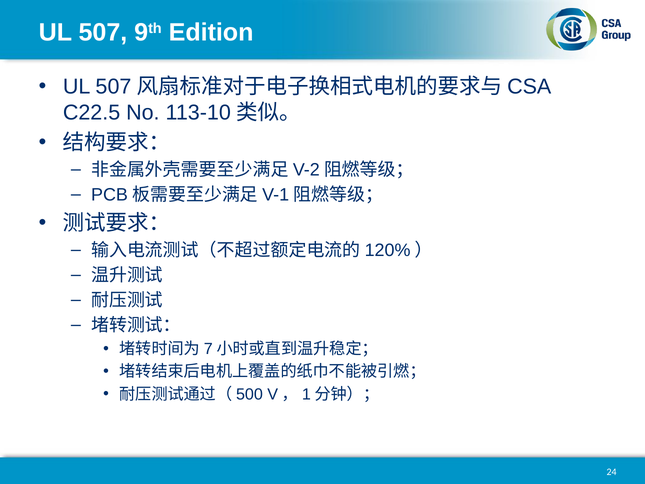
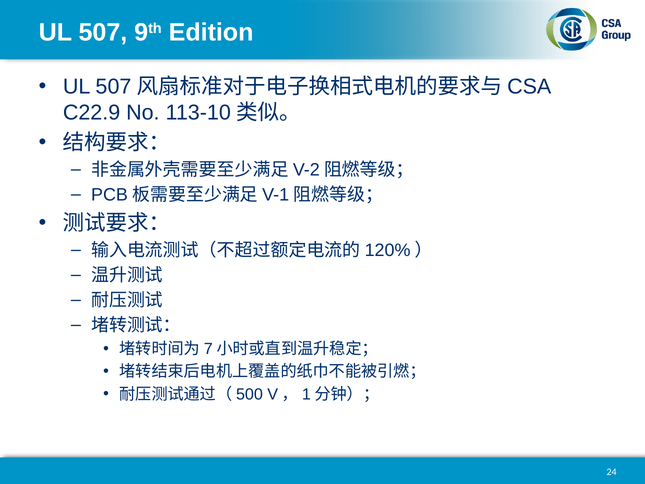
C22.5: C22.5 -> C22.9
